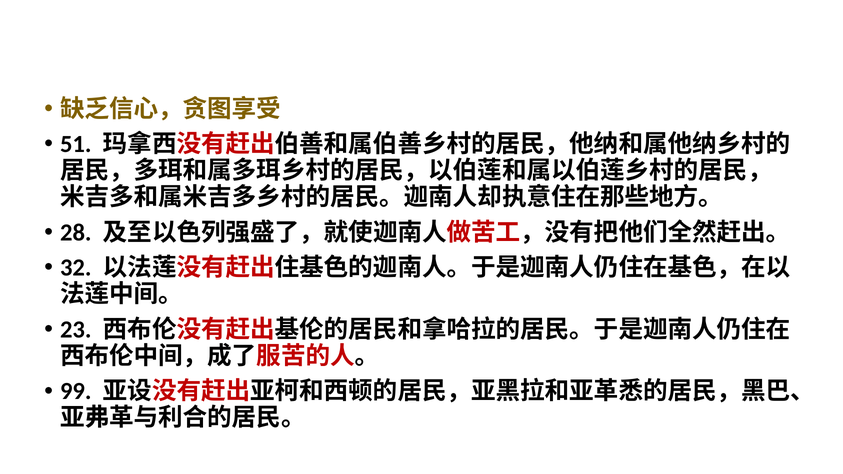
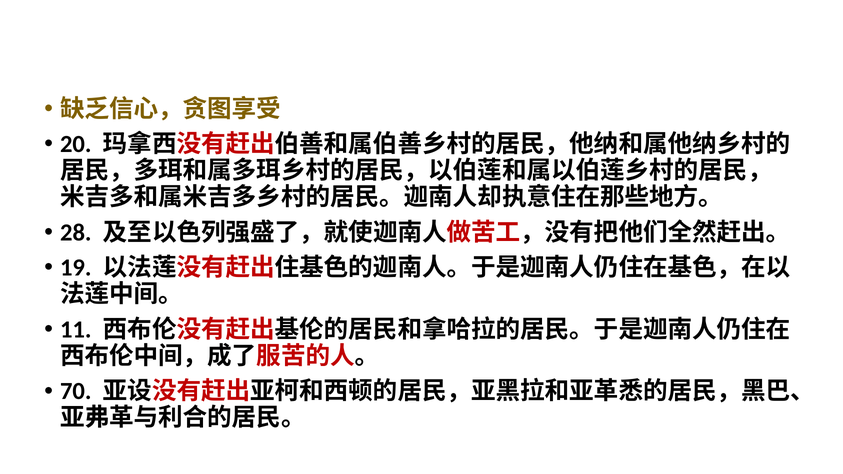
51: 51 -> 20
32: 32 -> 19
23: 23 -> 11
99: 99 -> 70
